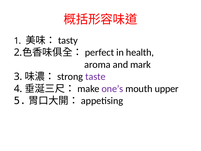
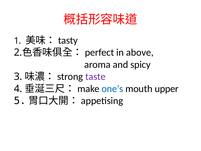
health: health -> above
mark: mark -> spicy
one’s colour: purple -> blue
